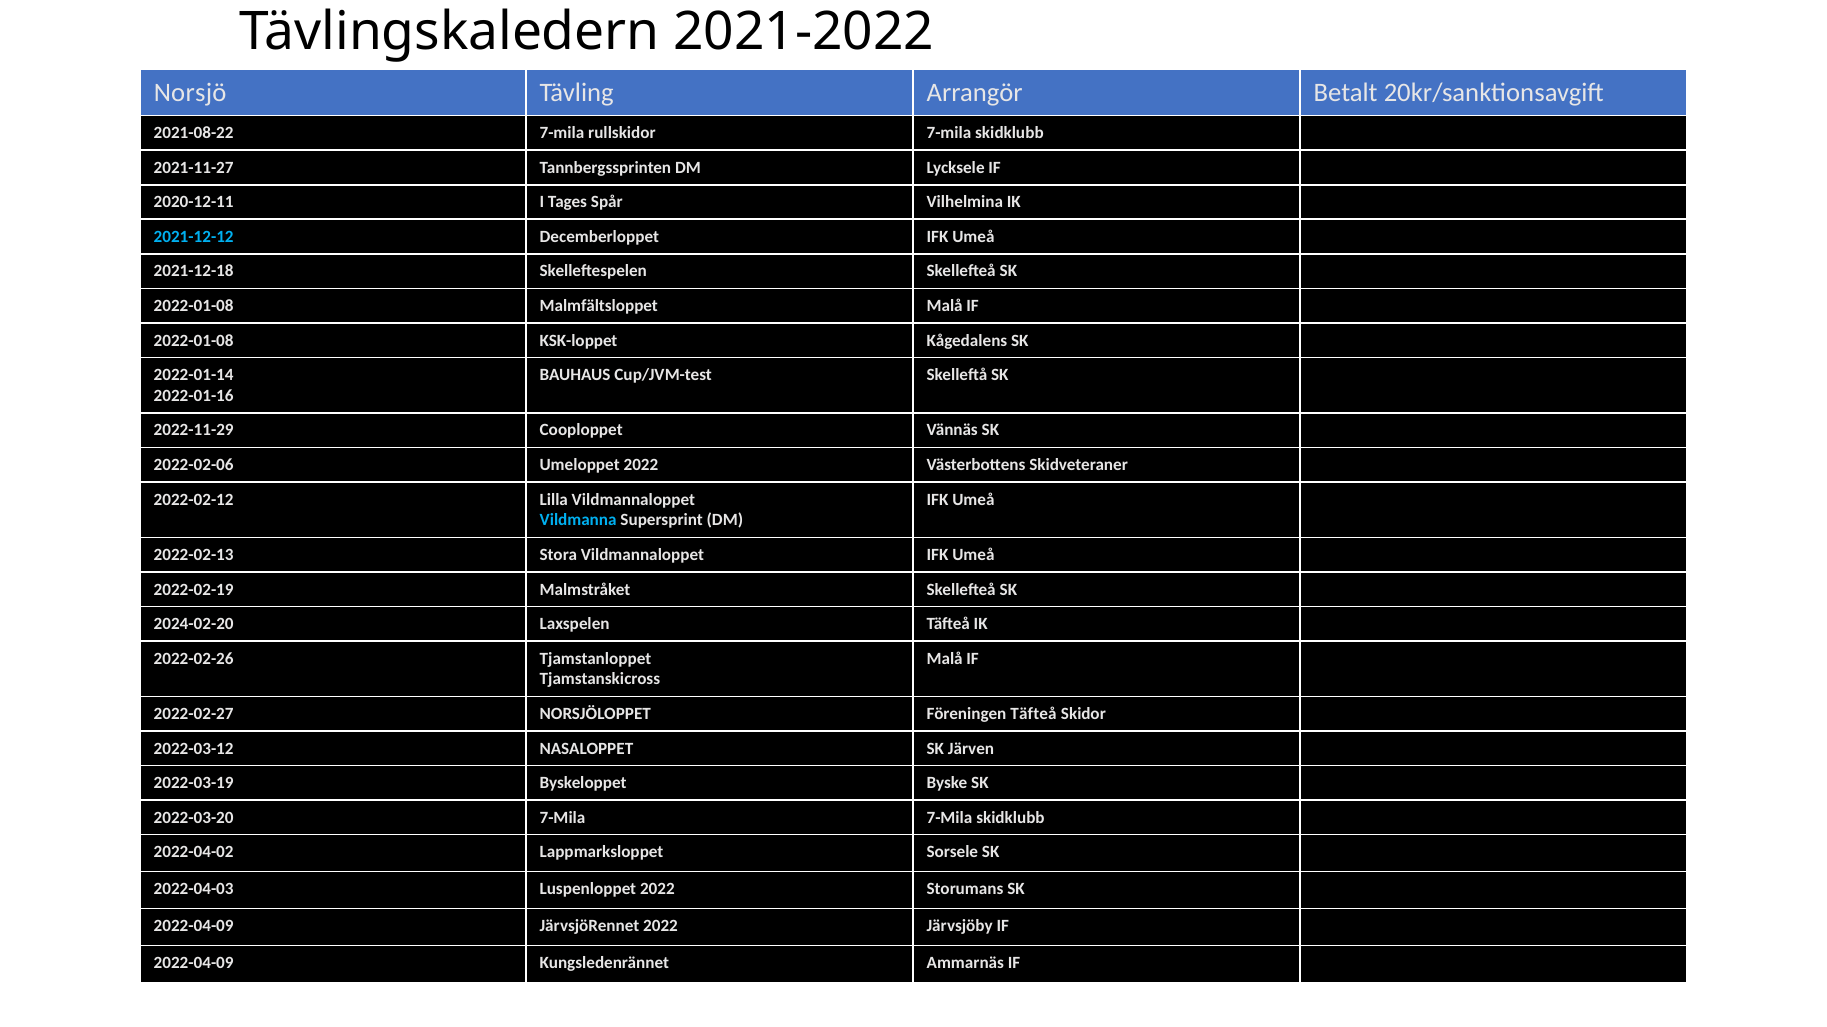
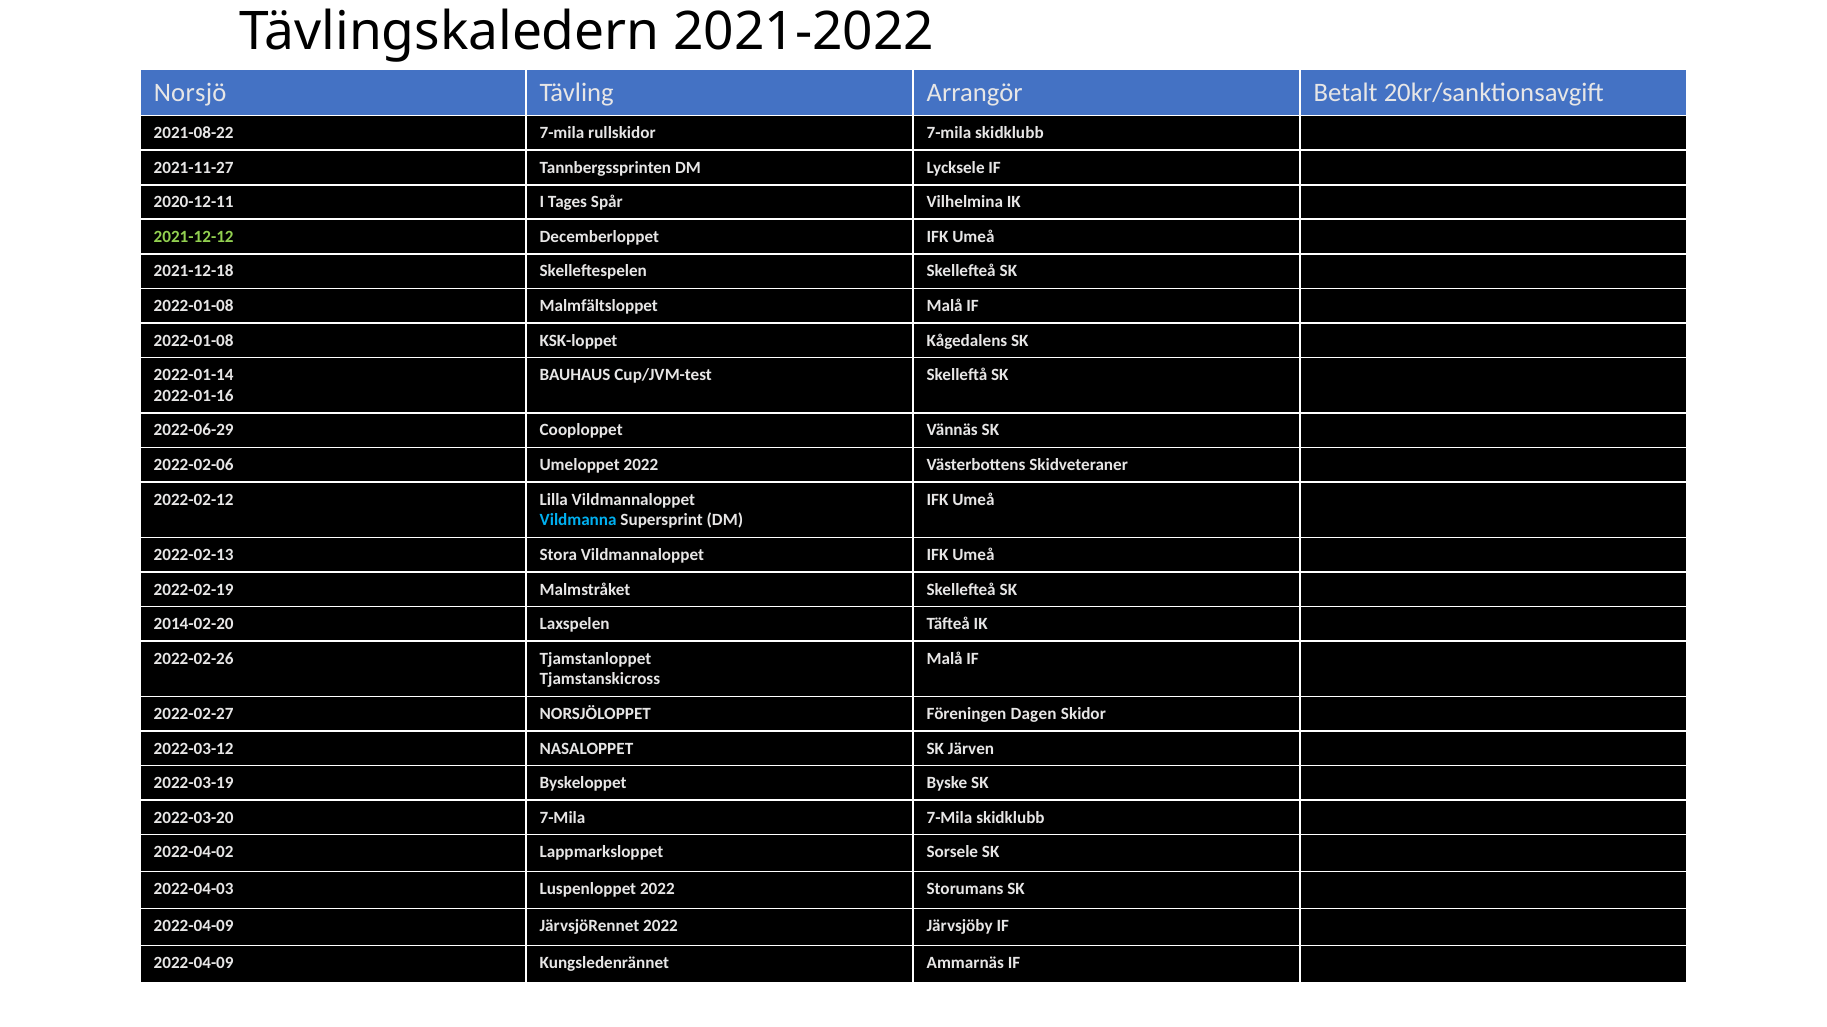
2021-12-12 colour: light blue -> light green
2022-11-29: 2022-11-29 -> 2022-06-29
2024-02-20: 2024-02-20 -> 2014-02-20
Föreningen Täfteå: Täfteå -> Dagen
